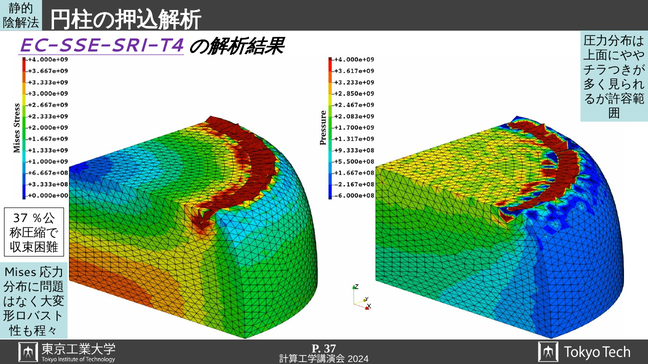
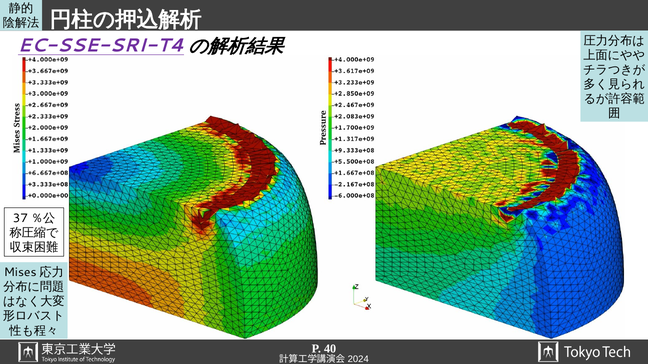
37: 37 -> 40
